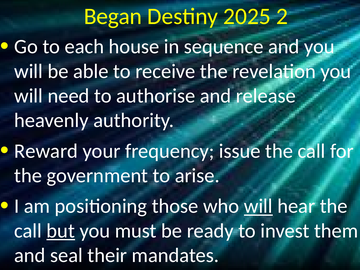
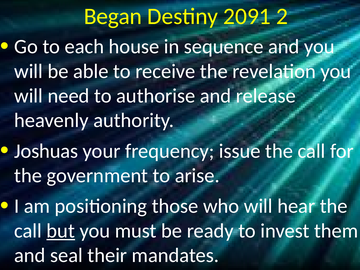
2025: 2025 -> 2091
Reward: Reward -> Joshuas
will at (258, 206) underline: present -> none
